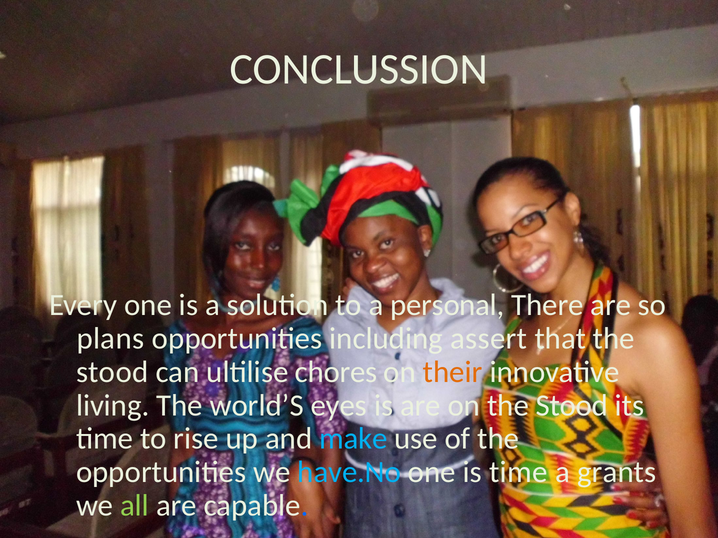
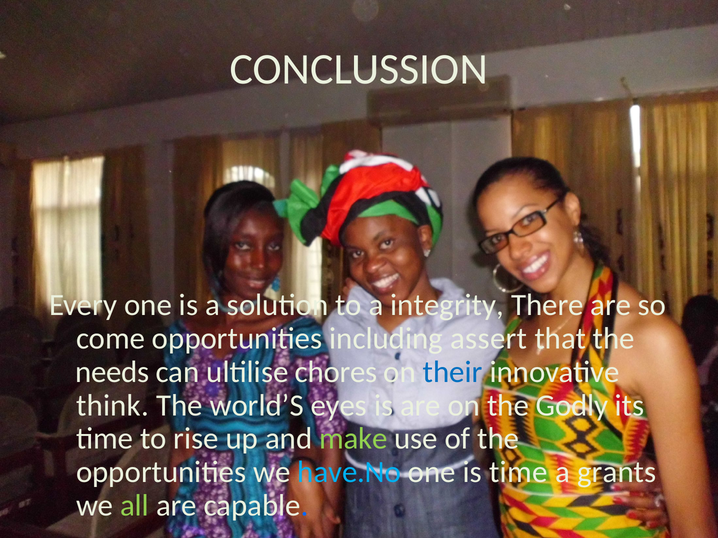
personal: personal -> integrity
plans: plans -> come
stood at (112, 372): stood -> needs
their colour: orange -> blue
living: living -> think
on the Stood: Stood -> Godly
make colour: light blue -> light green
